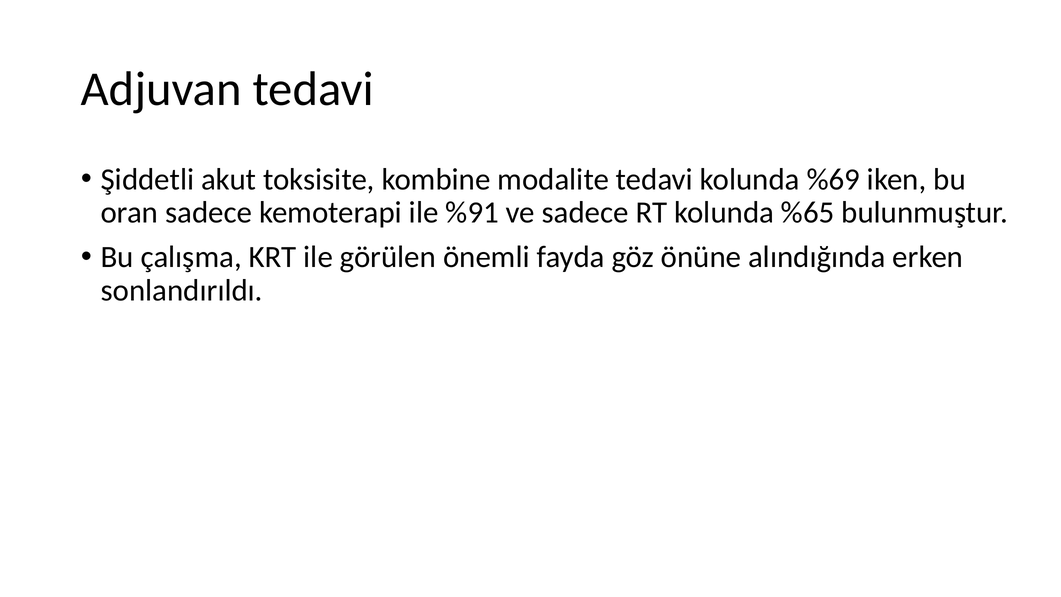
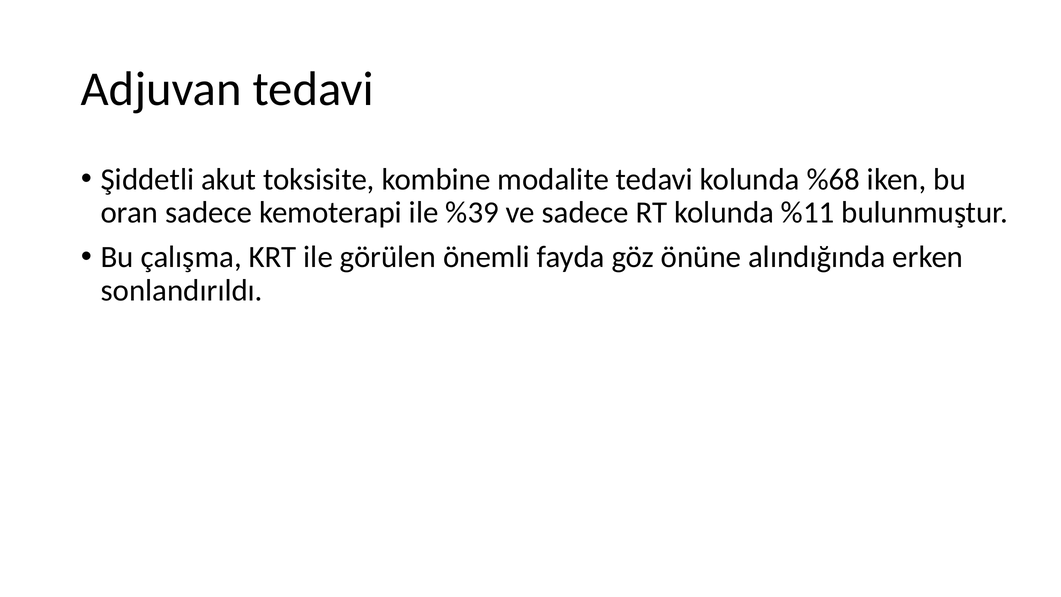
%69: %69 -> %68
%91: %91 -> %39
%65: %65 -> %11
